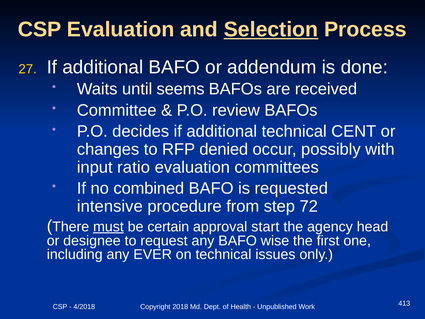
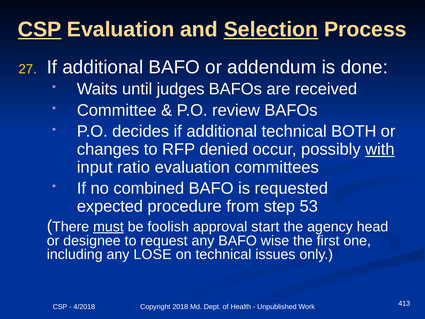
CSP at (40, 29) underline: none -> present
seems: seems -> judges
CENT: CENT -> BOTH
with underline: none -> present
intensive: intensive -> expected
72: 72 -> 53
certain: certain -> foolish
EVER: EVER -> LOSE
